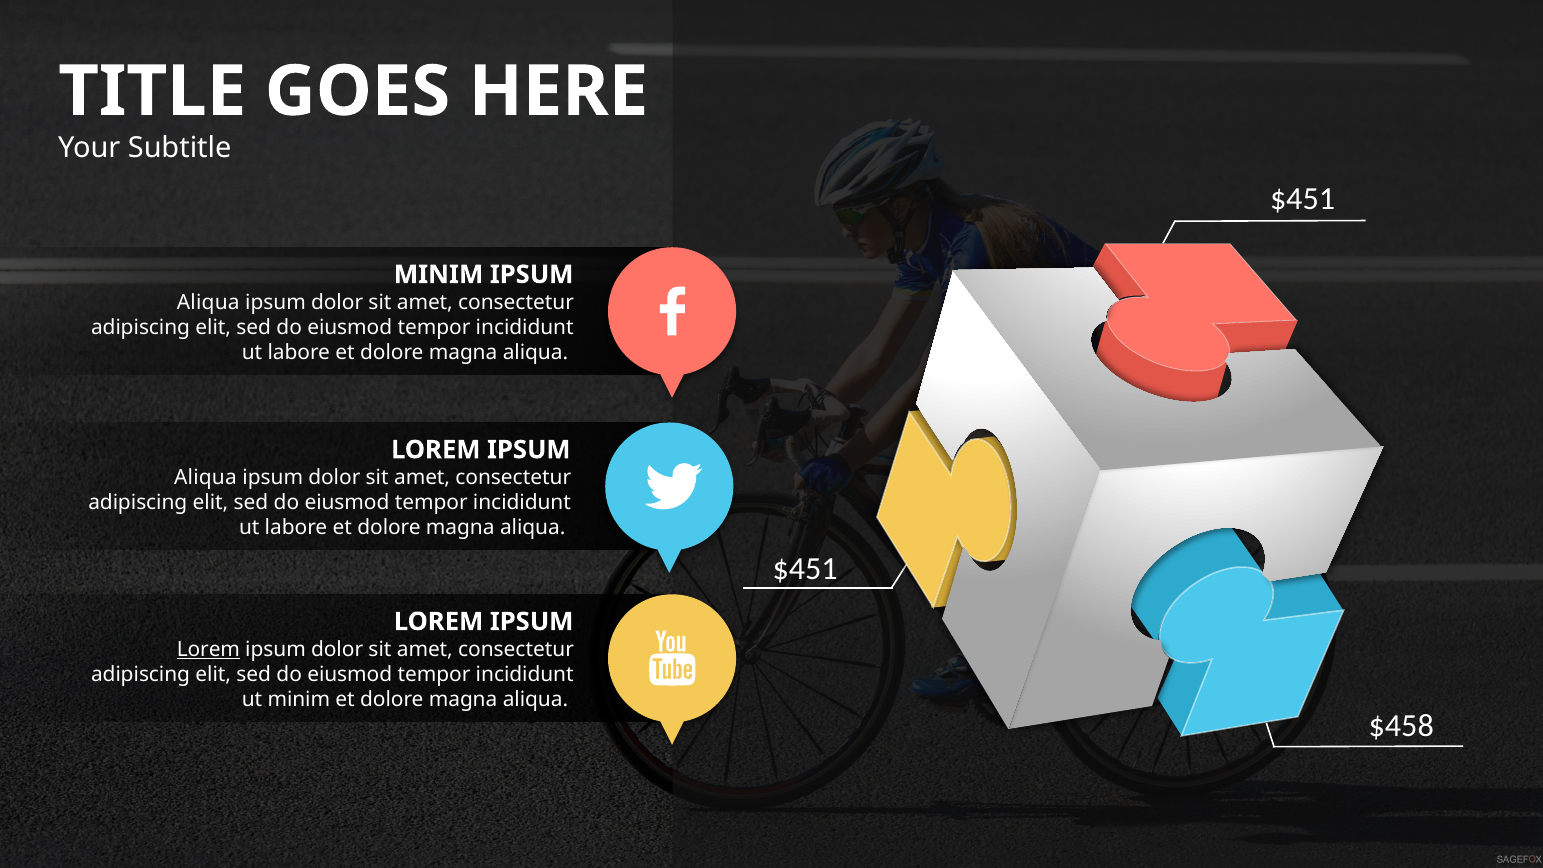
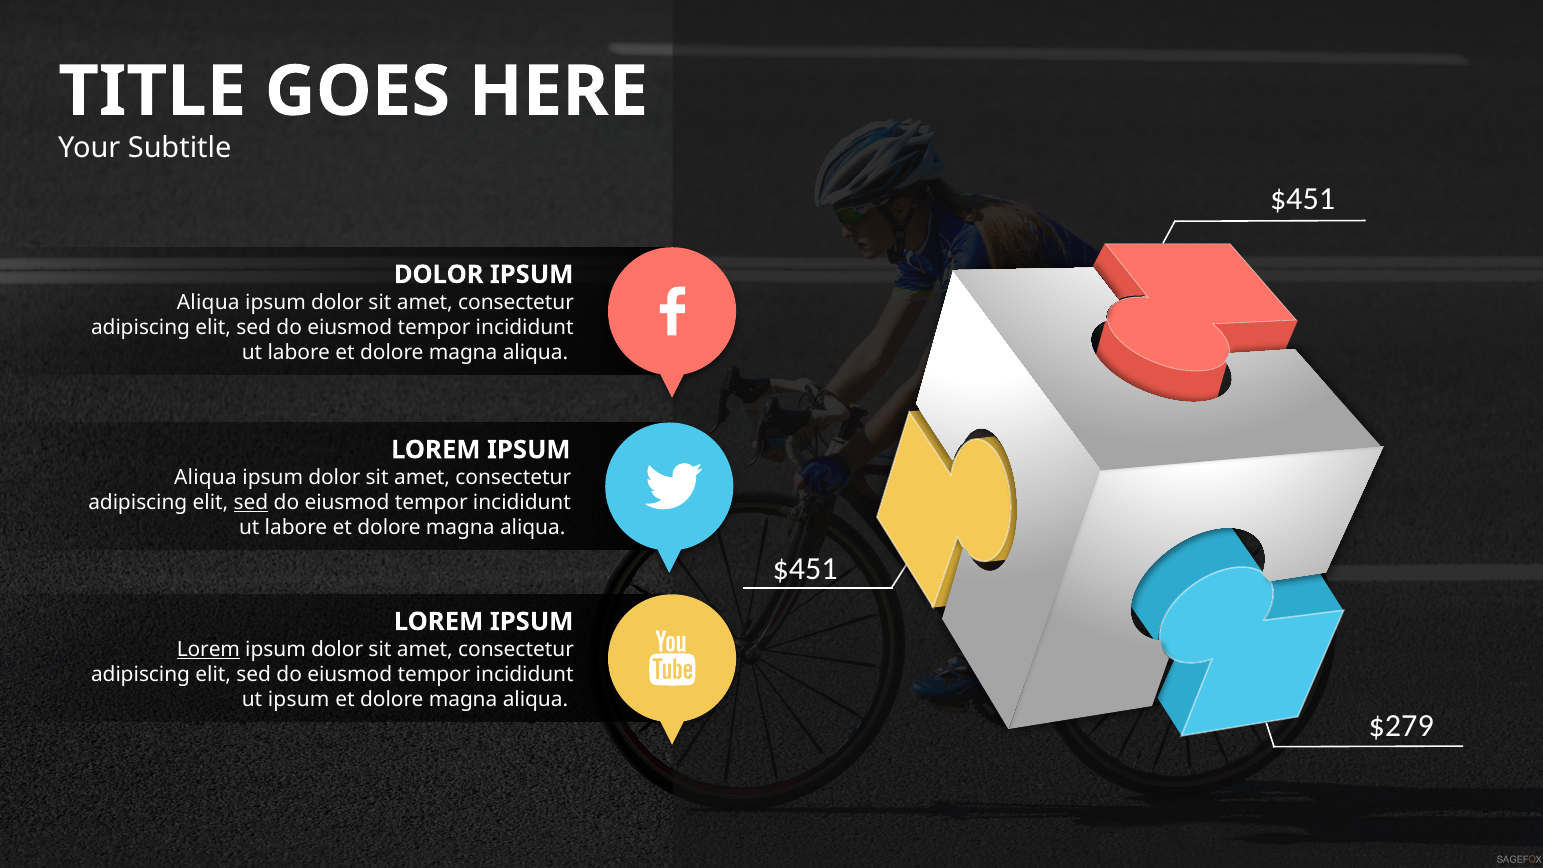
MINIM at (439, 274): MINIM -> DOLOR
sed at (251, 503) underline: none -> present
ut minim: minim -> ipsum
$458: $458 -> $279
